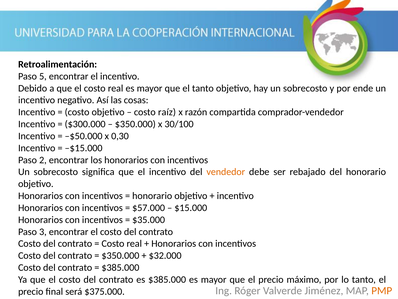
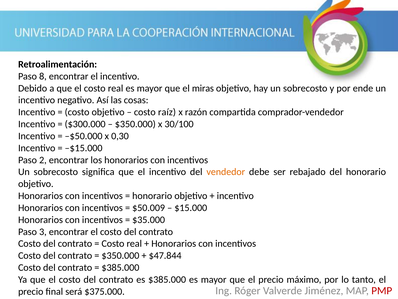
5: 5 -> 8
el tanto: tanto -> miras
$57.000: $57.000 -> $50.009
$32.000: $32.000 -> $47.844
PMP colour: orange -> red
